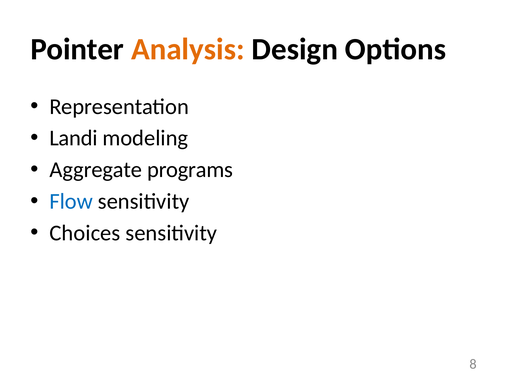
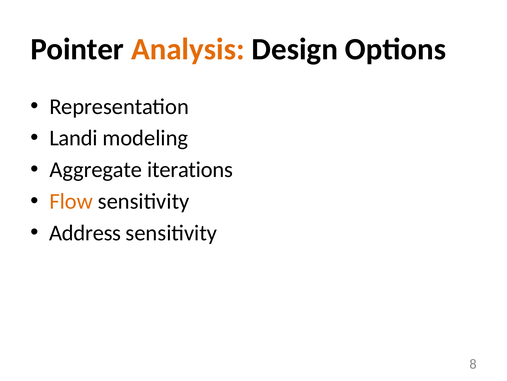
programs: programs -> iterations
Flow colour: blue -> orange
Choices: Choices -> Address
